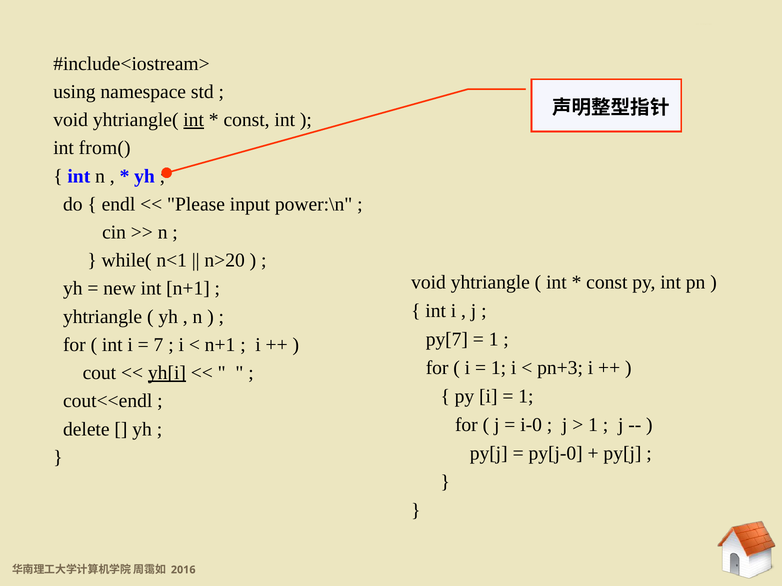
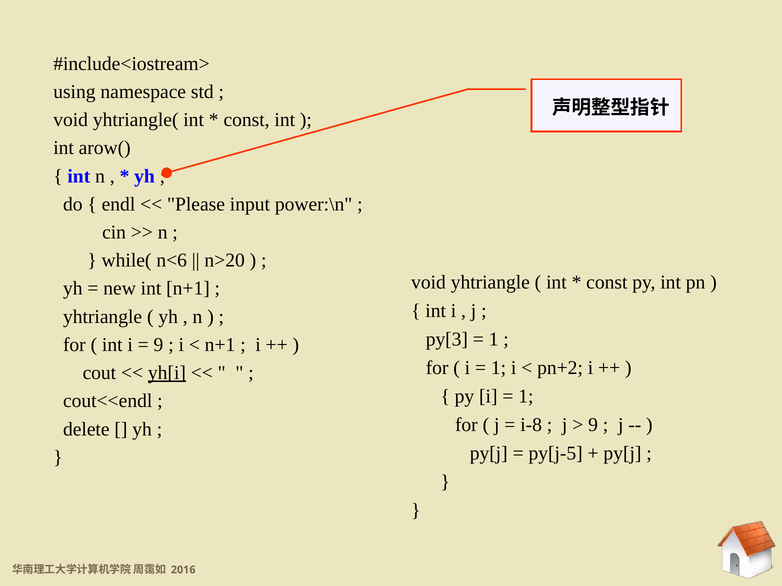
int at (194, 120) underline: present -> none
from(: from( -> arow(
n<1: n<1 -> n<6
py[7: py[7 -> py[3
7 at (159, 345): 7 -> 9
pn+3: pn+3 -> pn+2
i-0: i-0 -> i-8
1 at (593, 425): 1 -> 9
py[j-0: py[j-0 -> py[j-5
